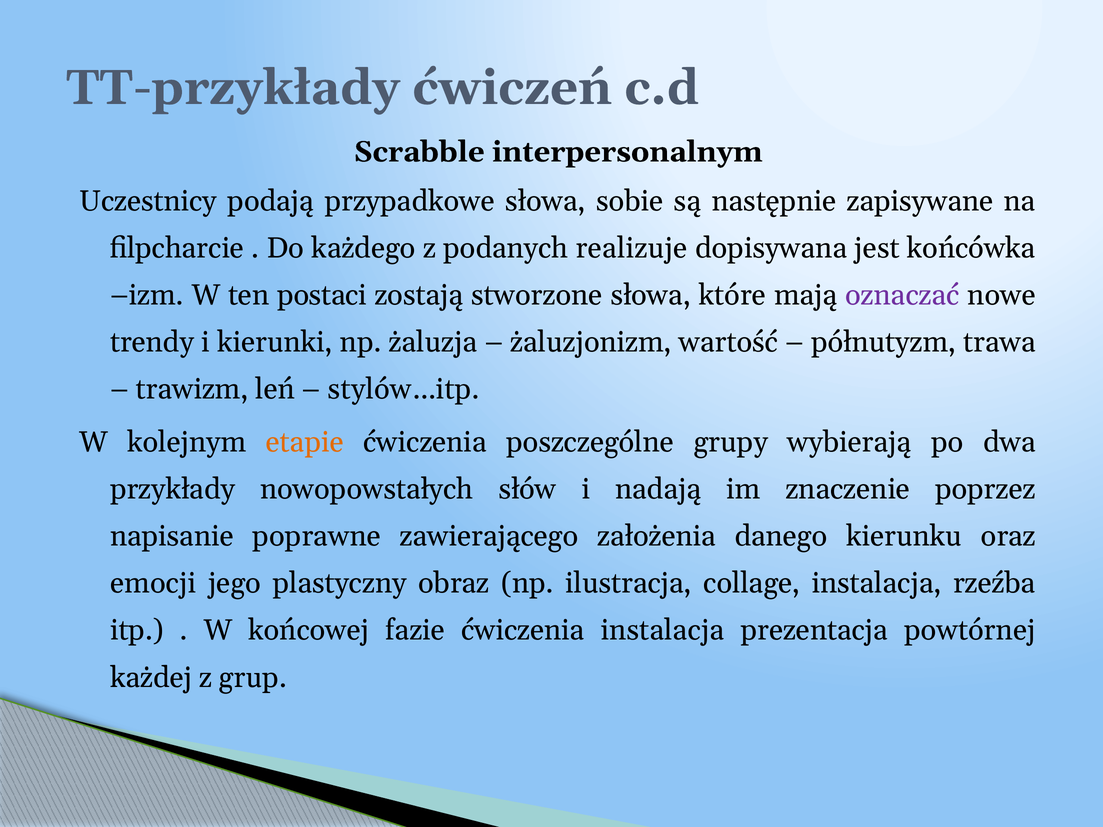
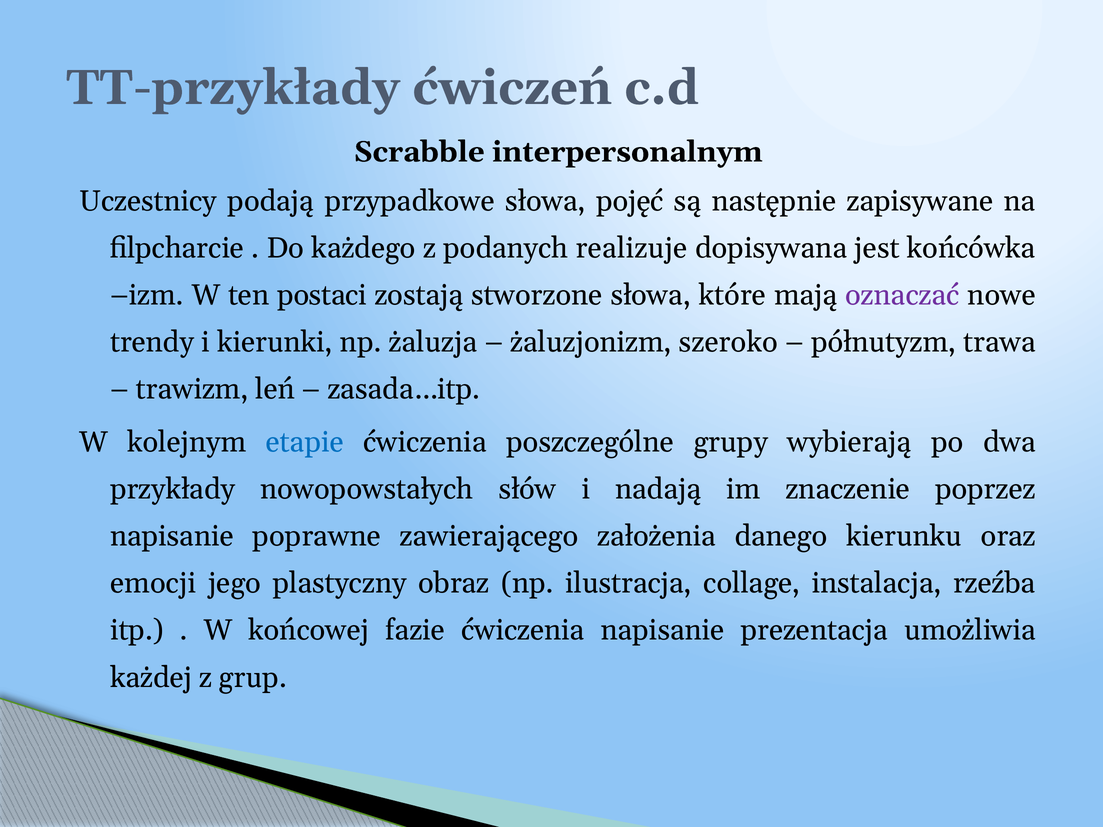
sobie: sobie -> pojęć
wartość: wartość -> szeroko
stylów…itp: stylów…itp -> zasada…itp
etapie colour: orange -> blue
ćwiczenia instalacja: instalacja -> napisanie
powtórnej: powtórnej -> umożliwia
